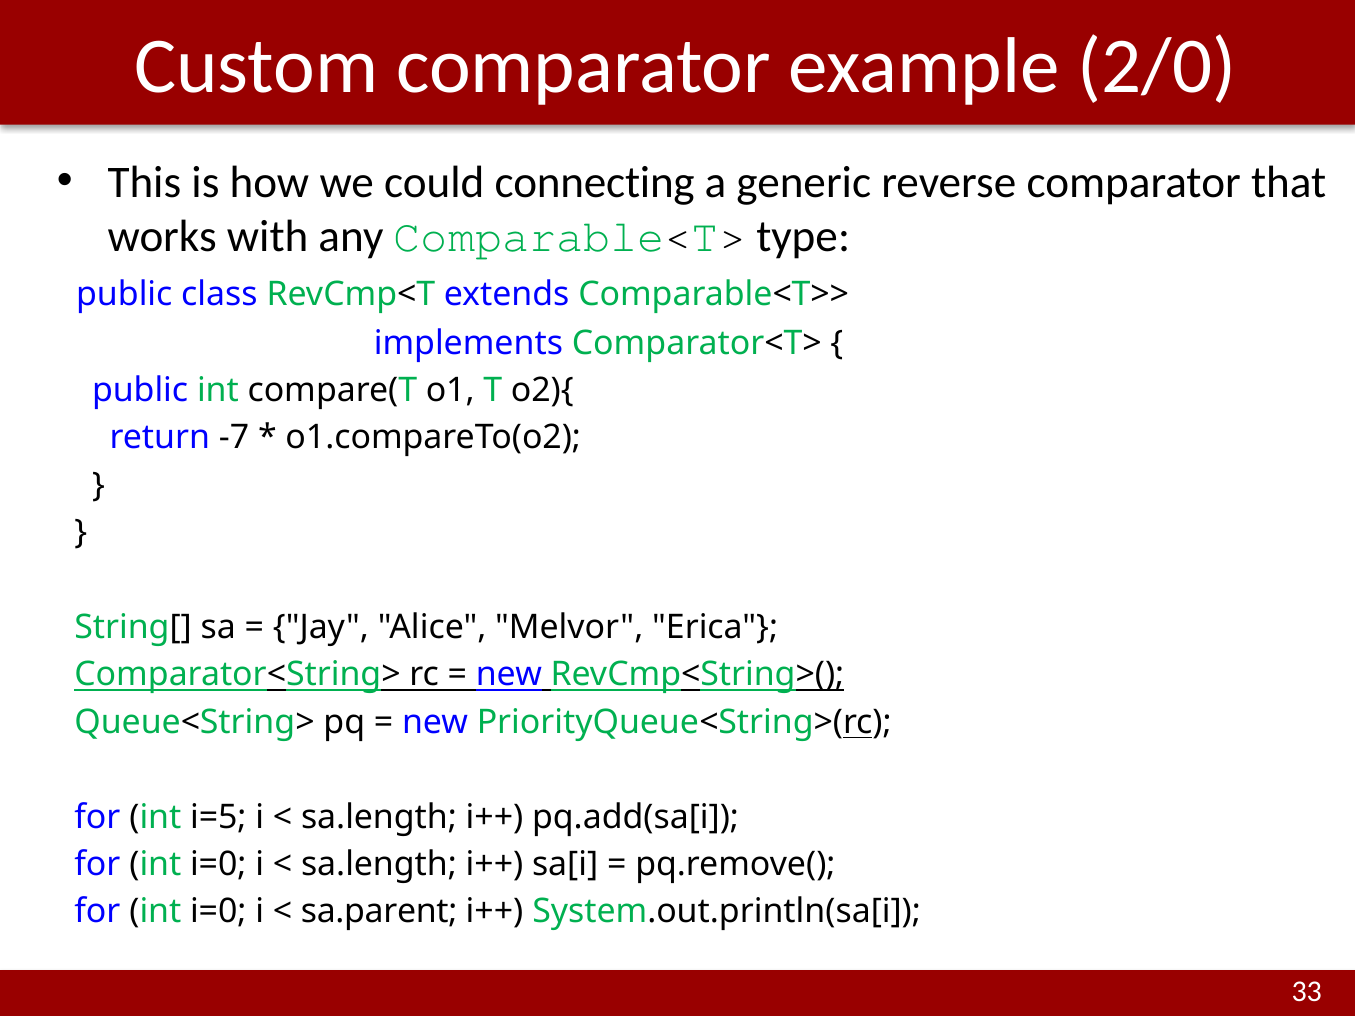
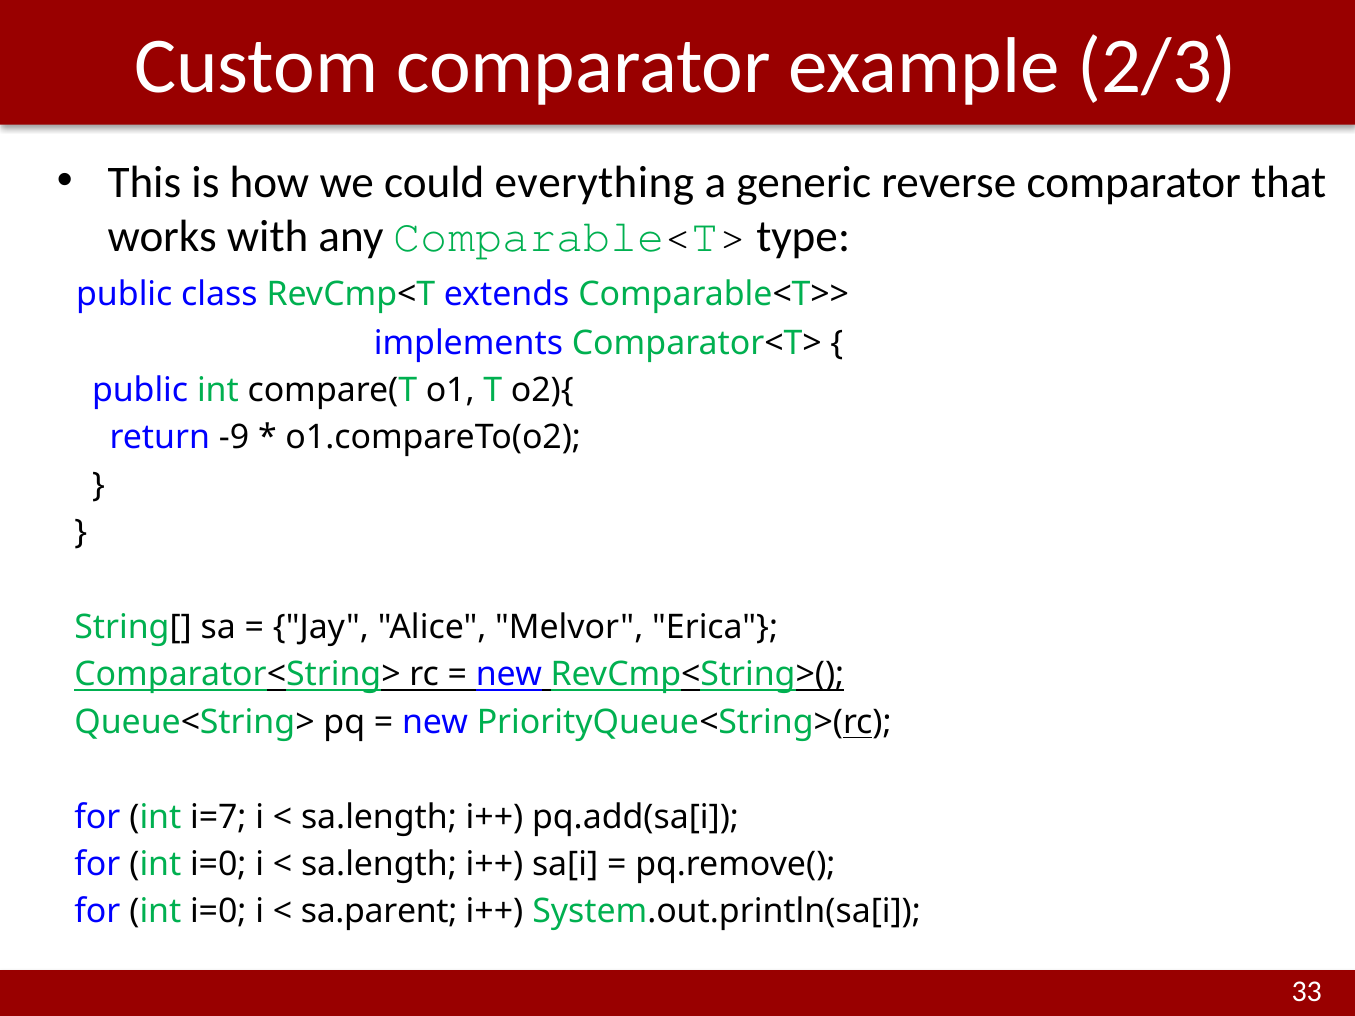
2/0: 2/0 -> 2/3
connecting: connecting -> everything
-7: -7 -> -9
i=5: i=5 -> i=7
